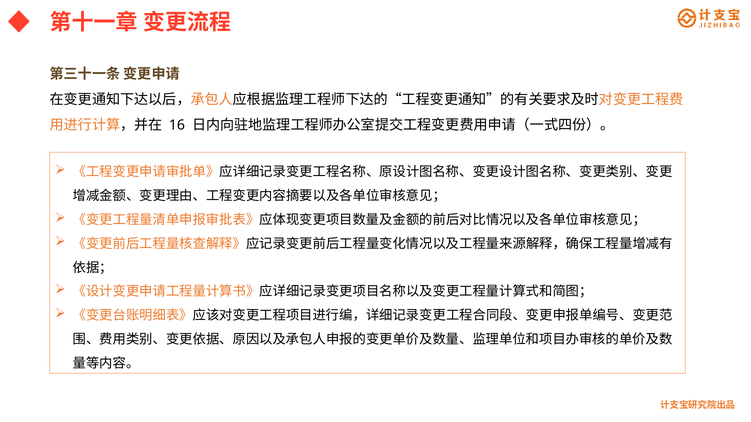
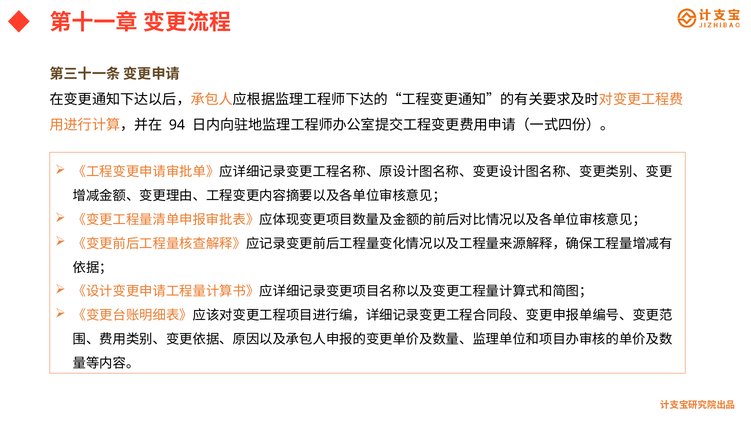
16: 16 -> 94
